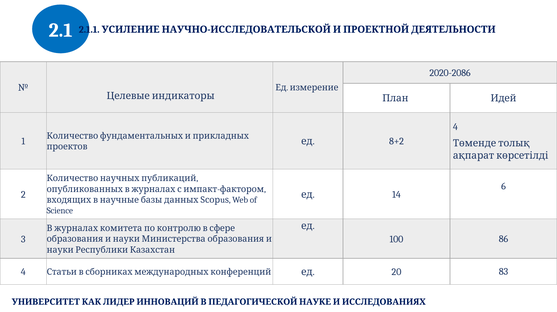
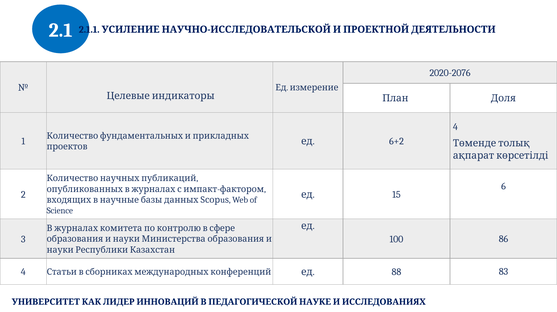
2020-2086: 2020-2086 -> 2020-2076
Идей: Идей -> Доля
8+2: 8+2 -> 6+2
14: 14 -> 15
20: 20 -> 88
